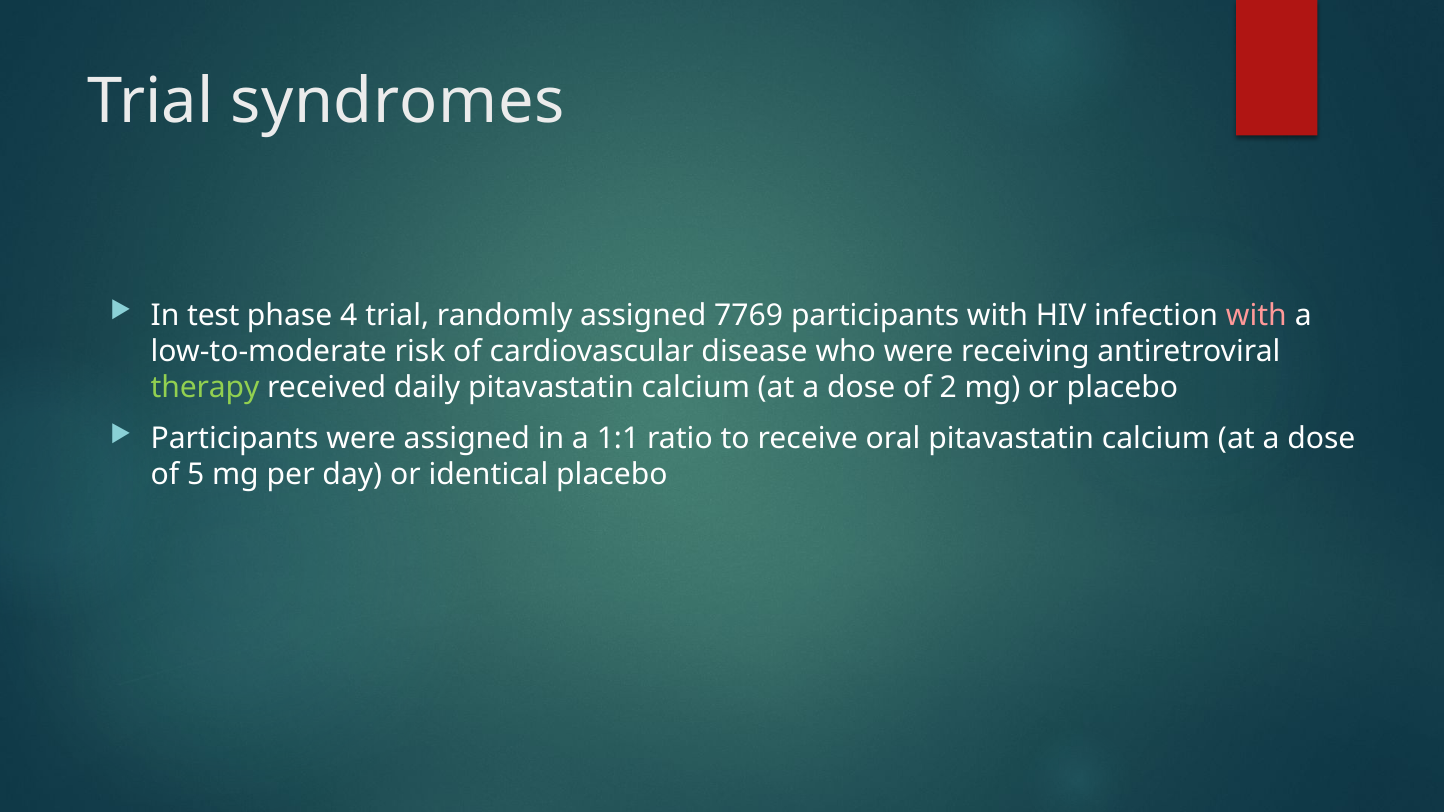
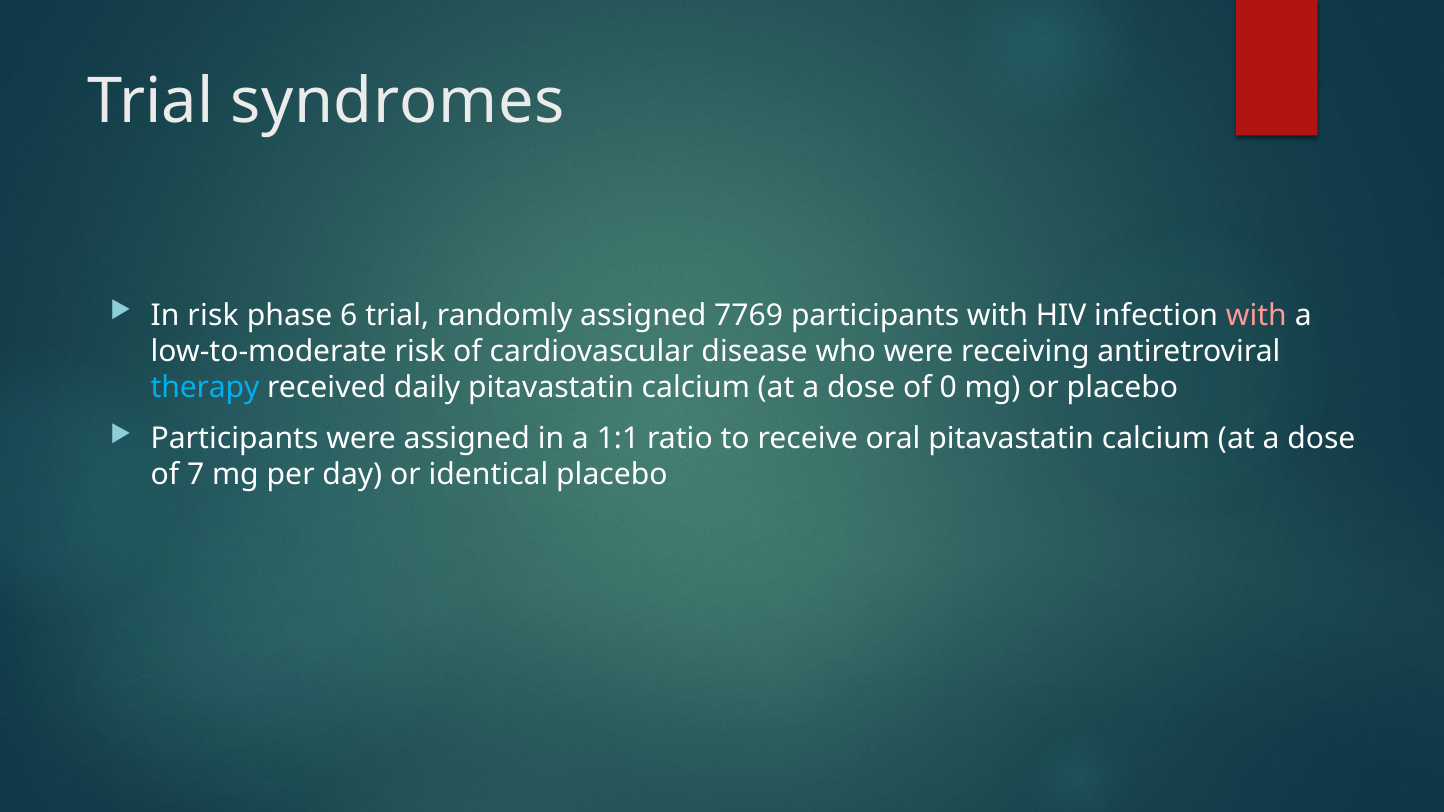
In test: test -> risk
4: 4 -> 6
therapy colour: light green -> light blue
2: 2 -> 0
5: 5 -> 7
